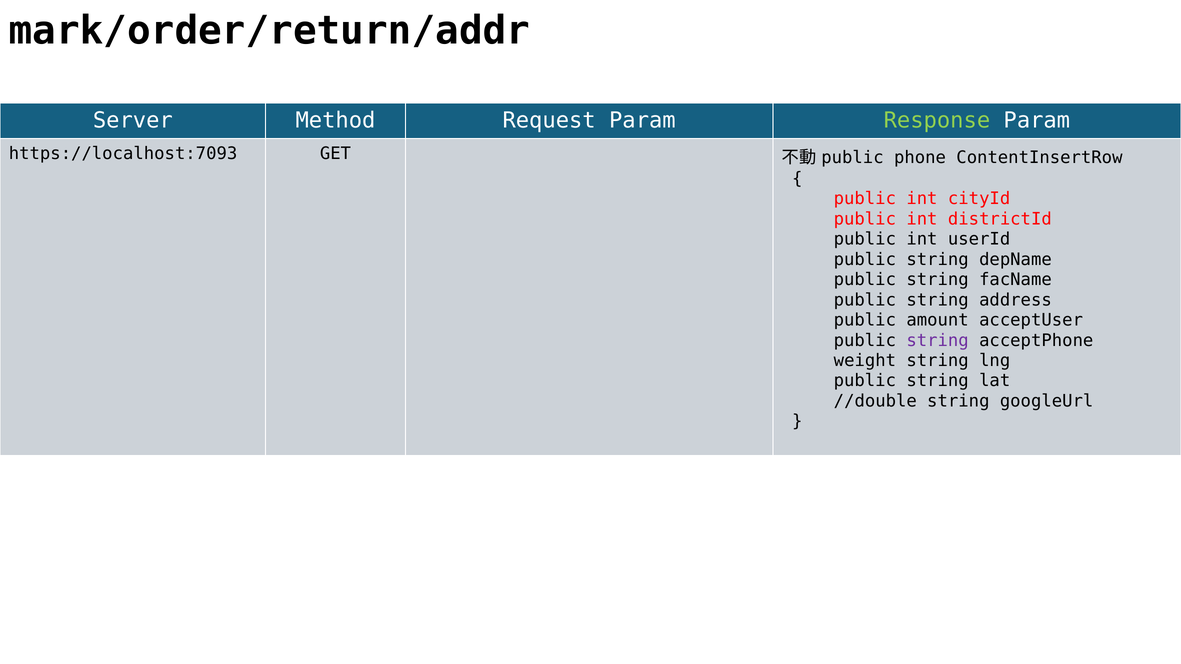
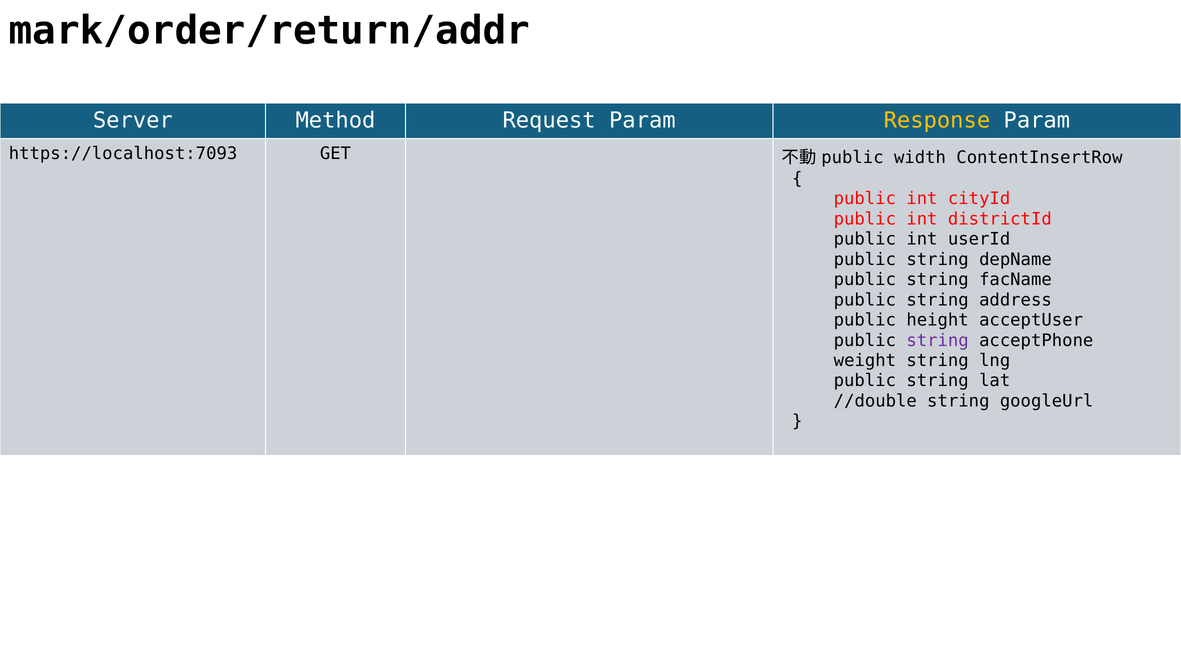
Response colour: light green -> yellow
phone: phone -> width
amount: amount -> height
